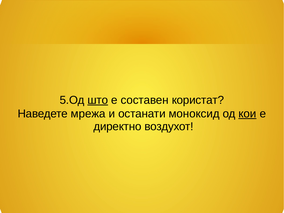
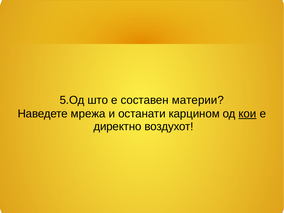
што underline: present -> none
користат: користат -> материи
моноксид: моноксид -> карцином
